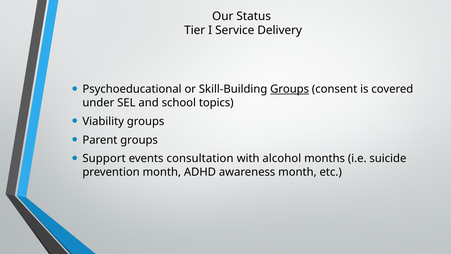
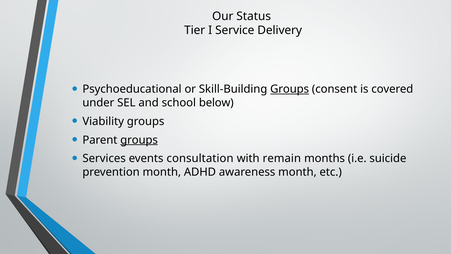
topics: topics -> below
groups at (139, 140) underline: none -> present
Support: Support -> Services
alcohol: alcohol -> remain
